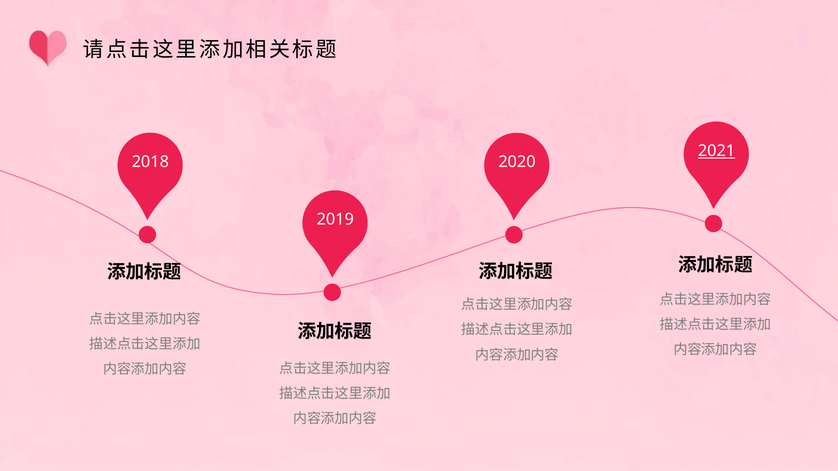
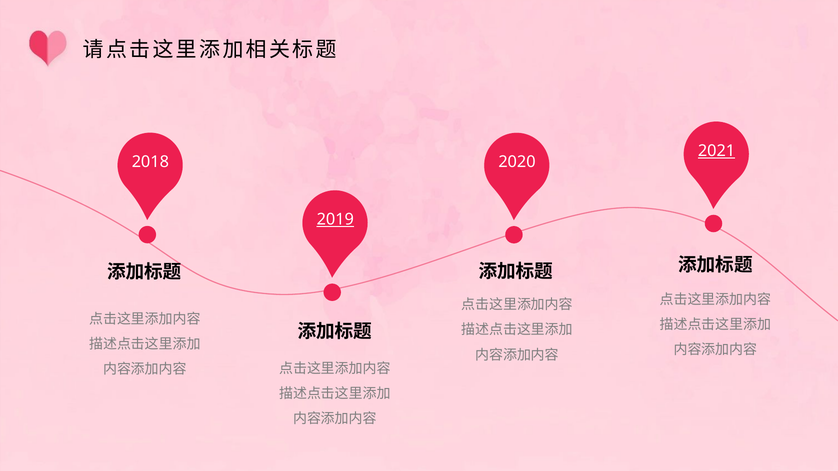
2019 underline: none -> present
